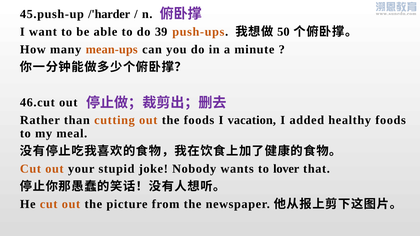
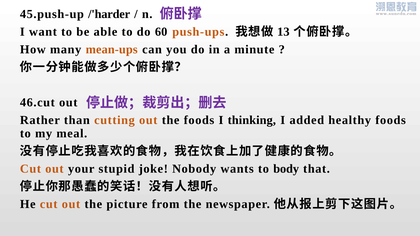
39: 39 -> 60
50: 50 -> 13
vacation: vacation -> thinking
lover: lover -> body
